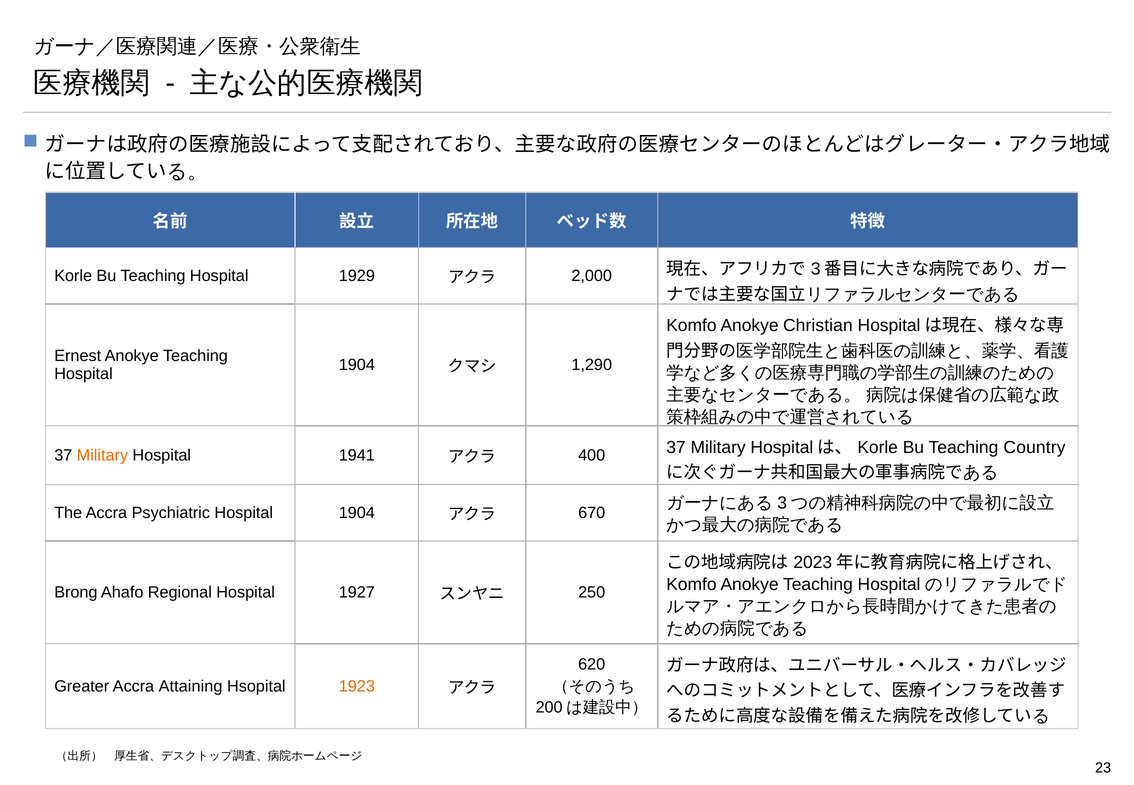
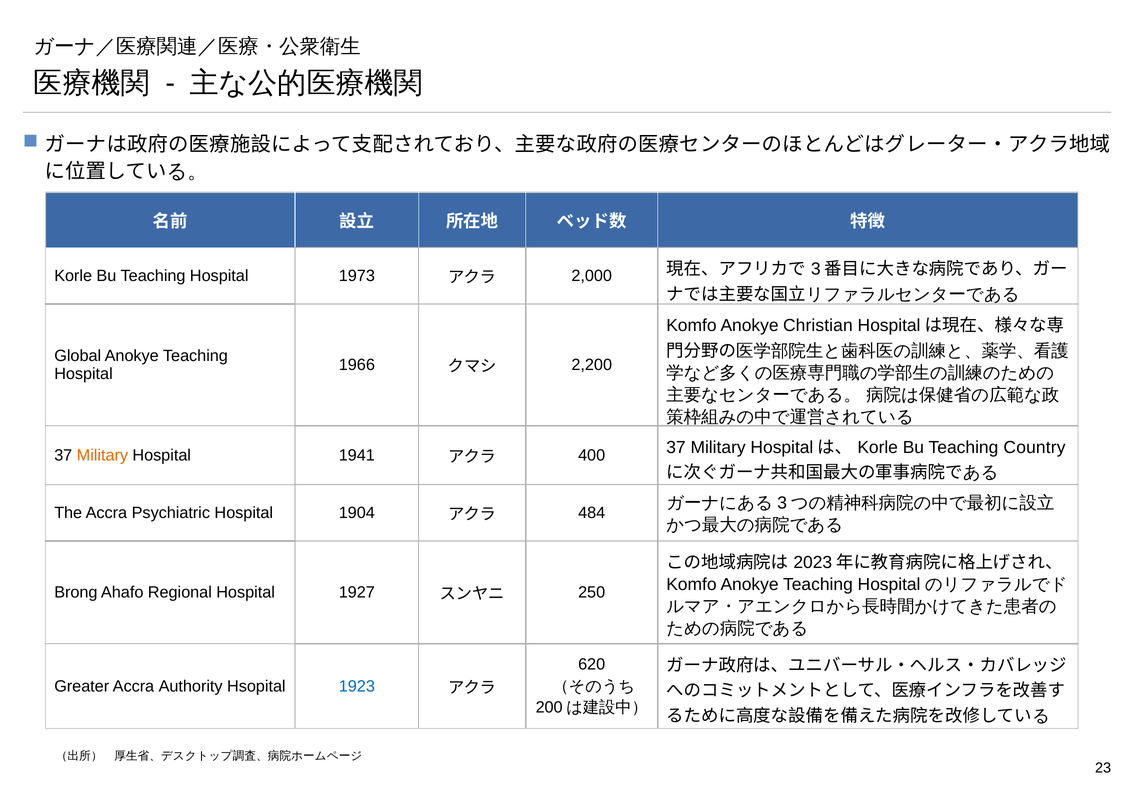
1929: 1929 -> 1973
Ernest: Ernest -> Global
1904 at (357, 365): 1904 -> 1966
1,290: 1,290 -> 2,200
670: 670 -> 484
Attaining: Attaining -> Authority
1923 colour: orange -> blue
